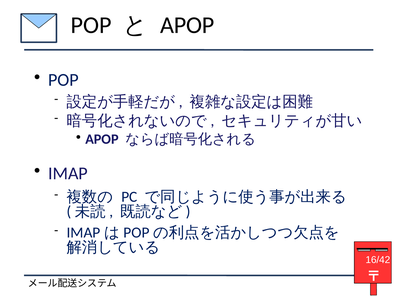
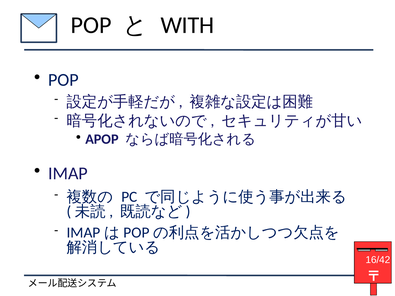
APOP at (187, 25): APOP -> WITH
